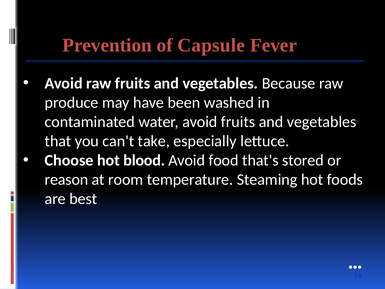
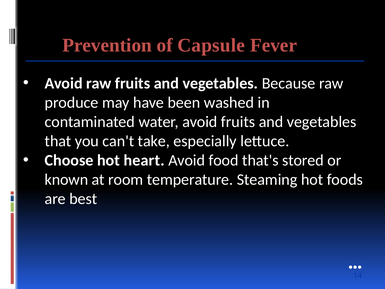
blood: blood -> heart
reason: reason -> known
